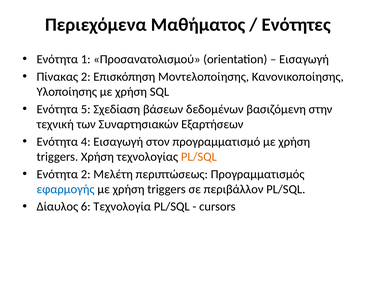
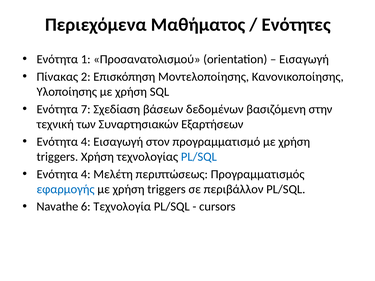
5: 5 -> 7
PL/SQL at (199, 157) colour: orange -> blue
2 at (86, 174): 2 -> 4
Δίαυλος: Δίαυλος -> Navathe
